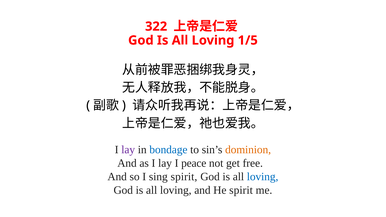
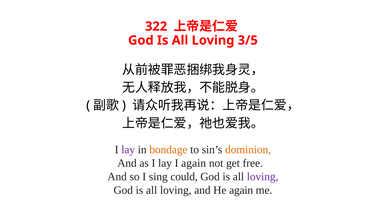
1/5: 1/5 -> 3/5
bondage colour: blue -> orange
I peace: peace -> again
sing spirit: spirit -> could
loving at (263, 177) colour: blue -> purple
He spirit: spirit -> again
